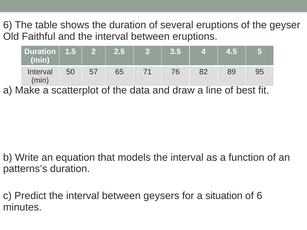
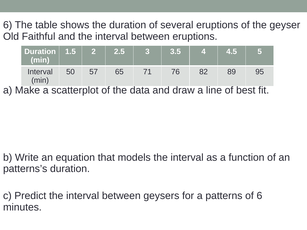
situation: situation -> patterns
